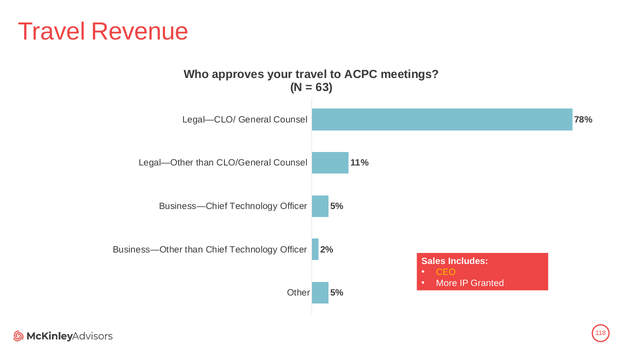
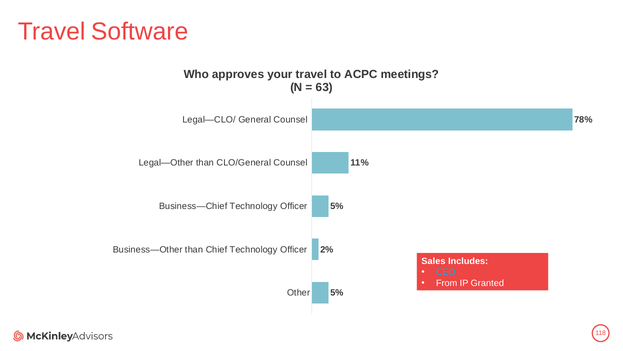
Revenue: Revenue -> Software
CEO colour: yellow -> light blue
More: More -> From
